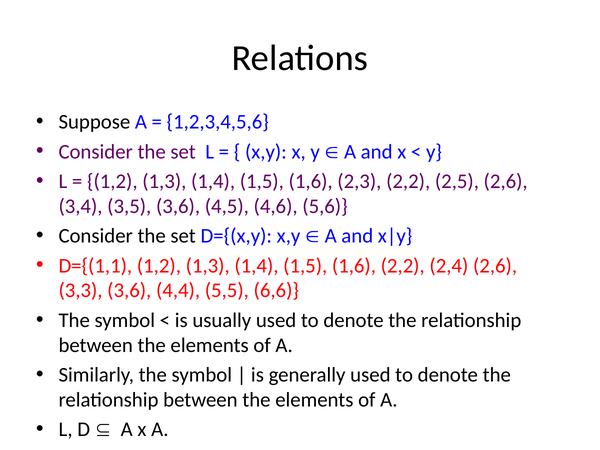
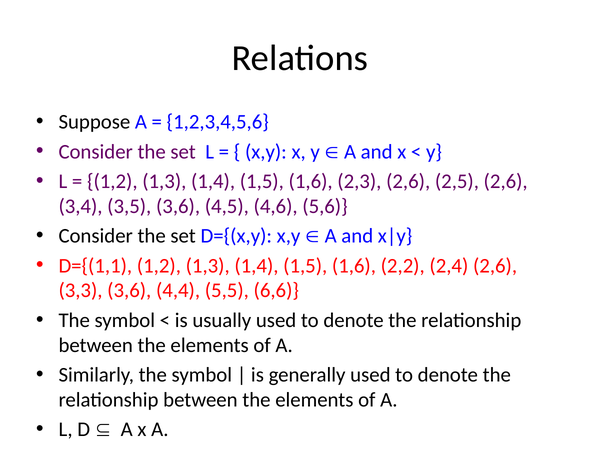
2,3 2,2: 2,2 -> 2,6
